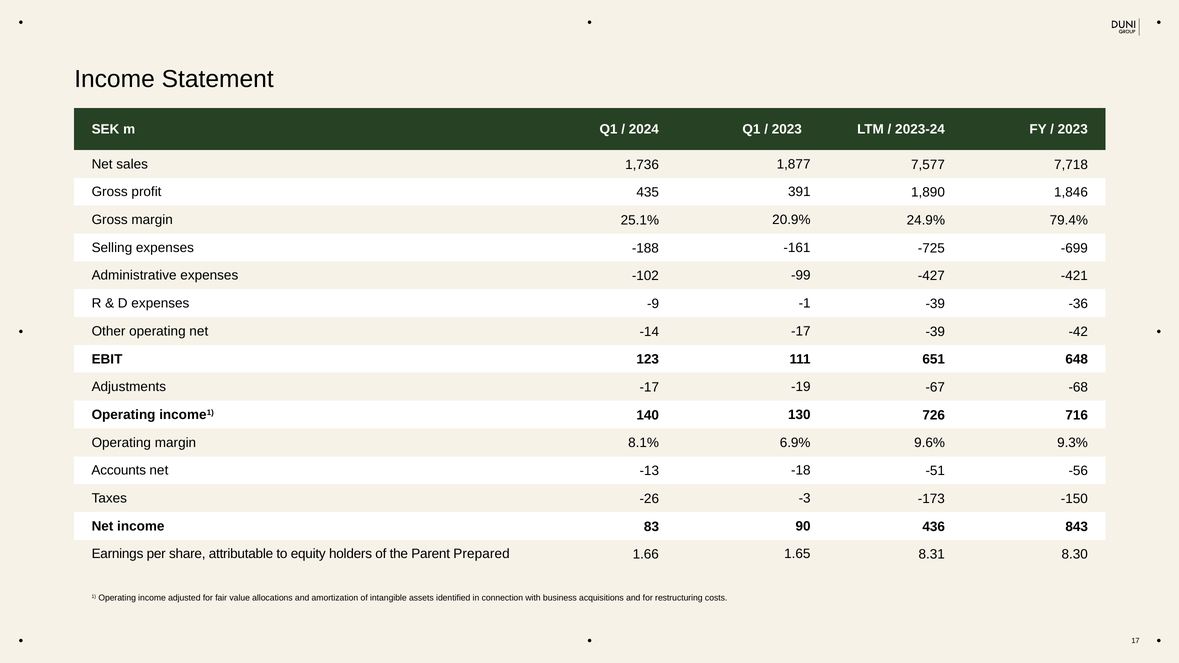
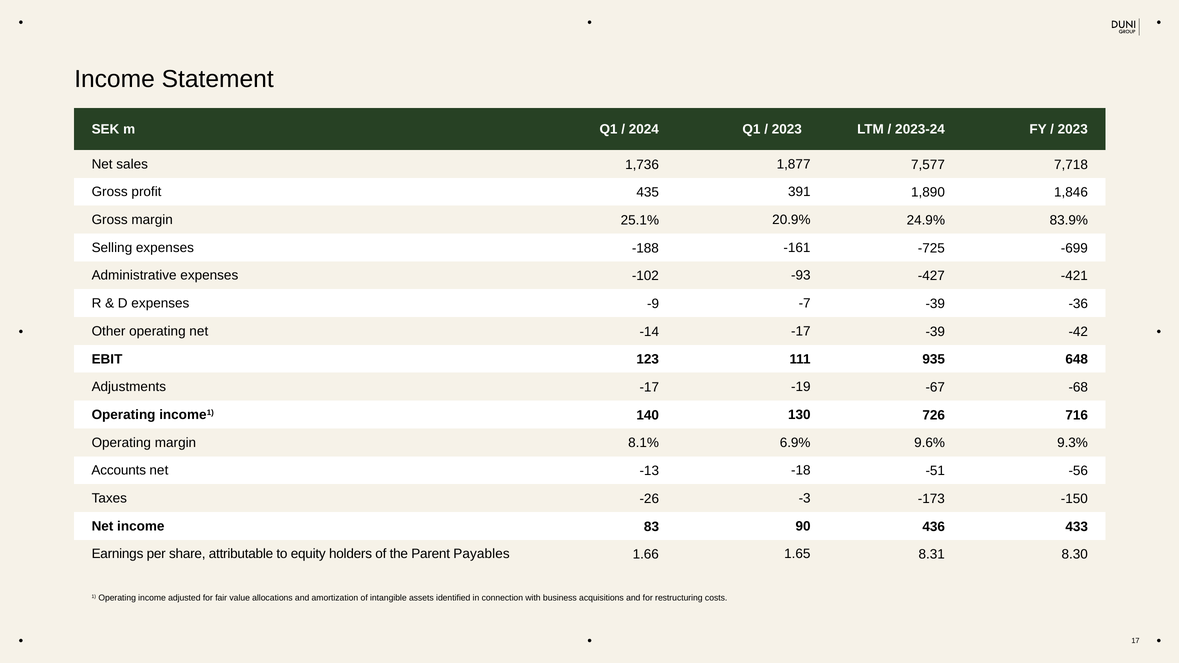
79.4%: 79.4% -> 83.9%
-99: -99 -> -93
-1: -1 -> -7
651: 651 -> 935
843: 843 -> 433
Prepared: Prepared -> Payables
